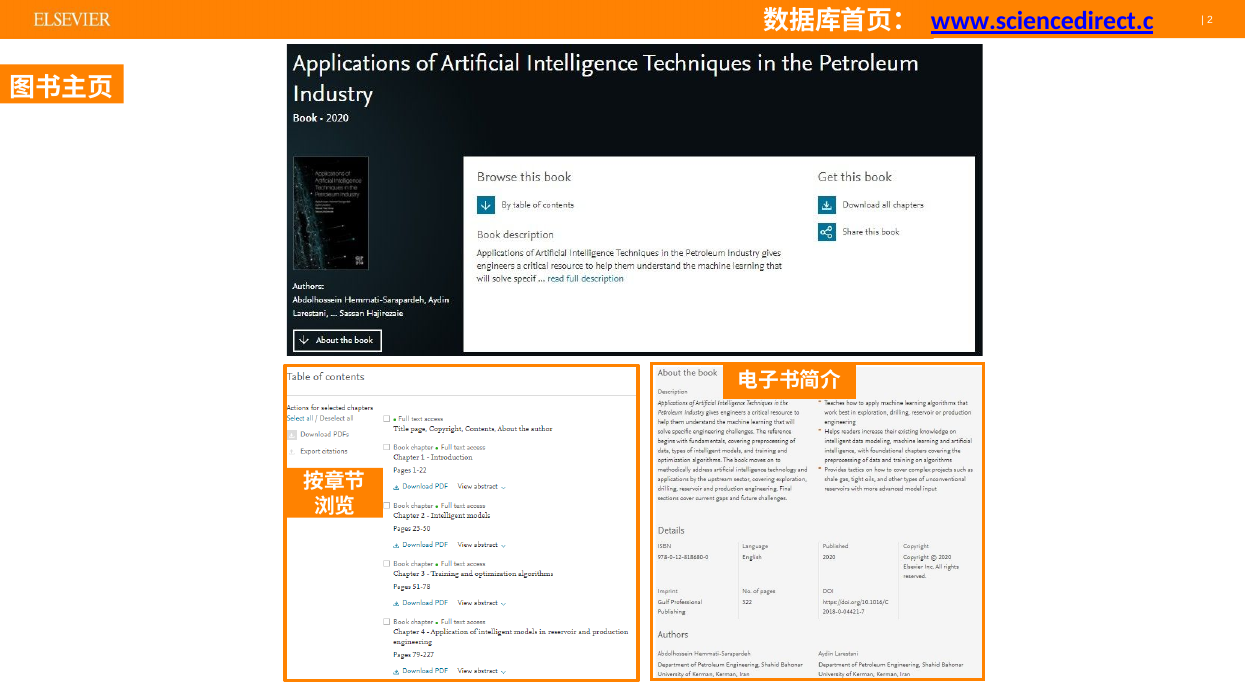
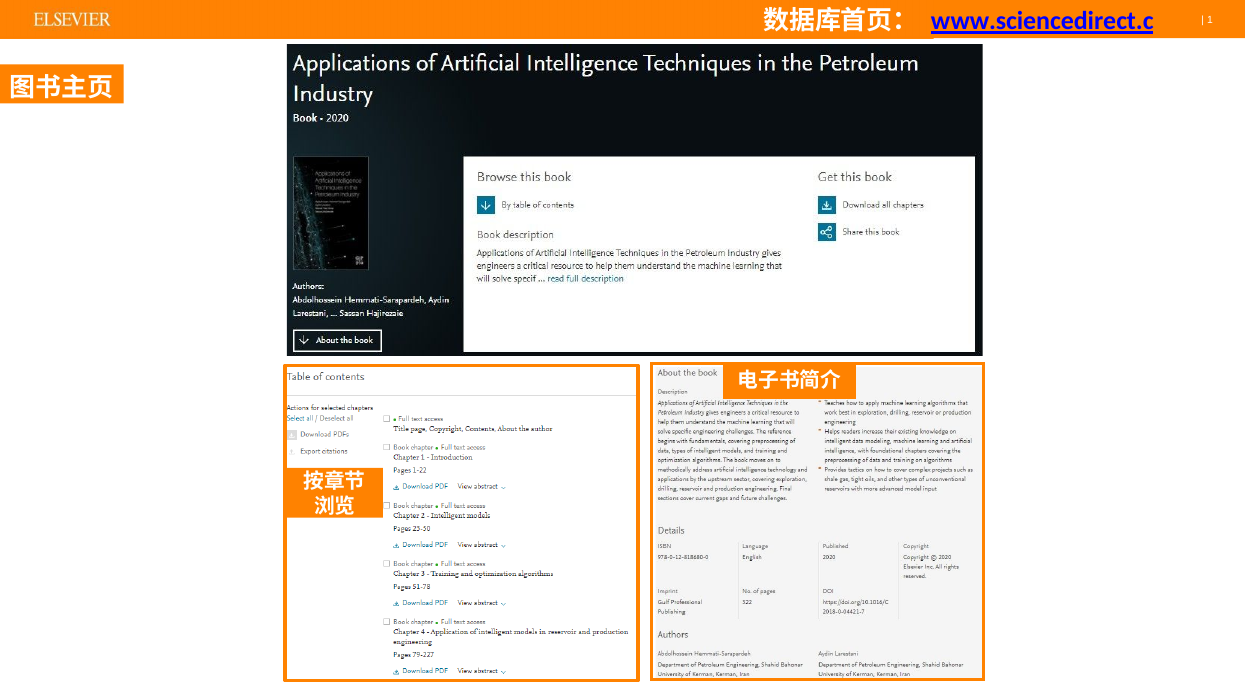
2: 2 -> 1
